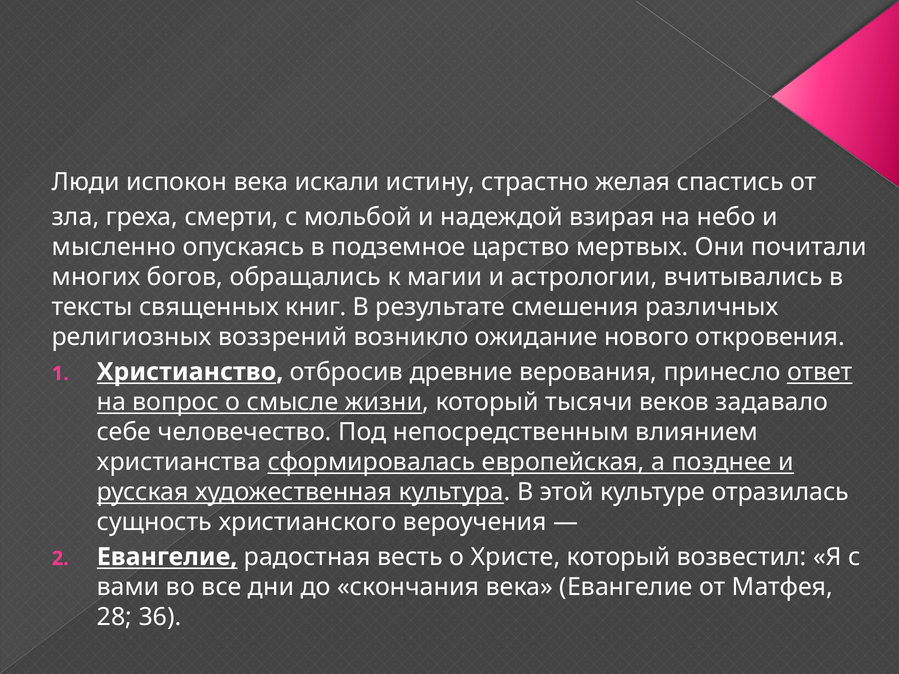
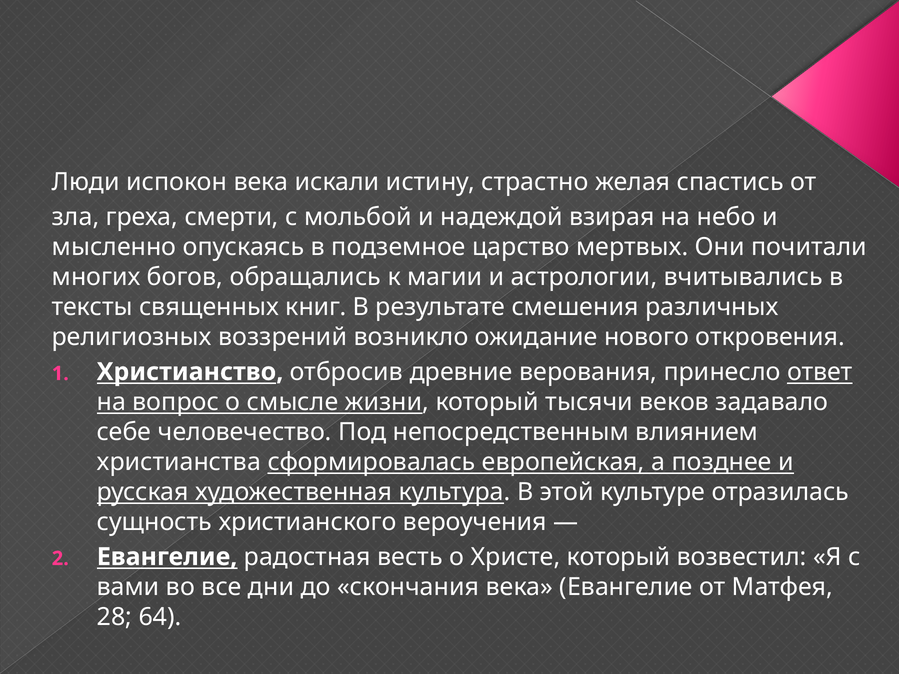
36: 36 -> 64
